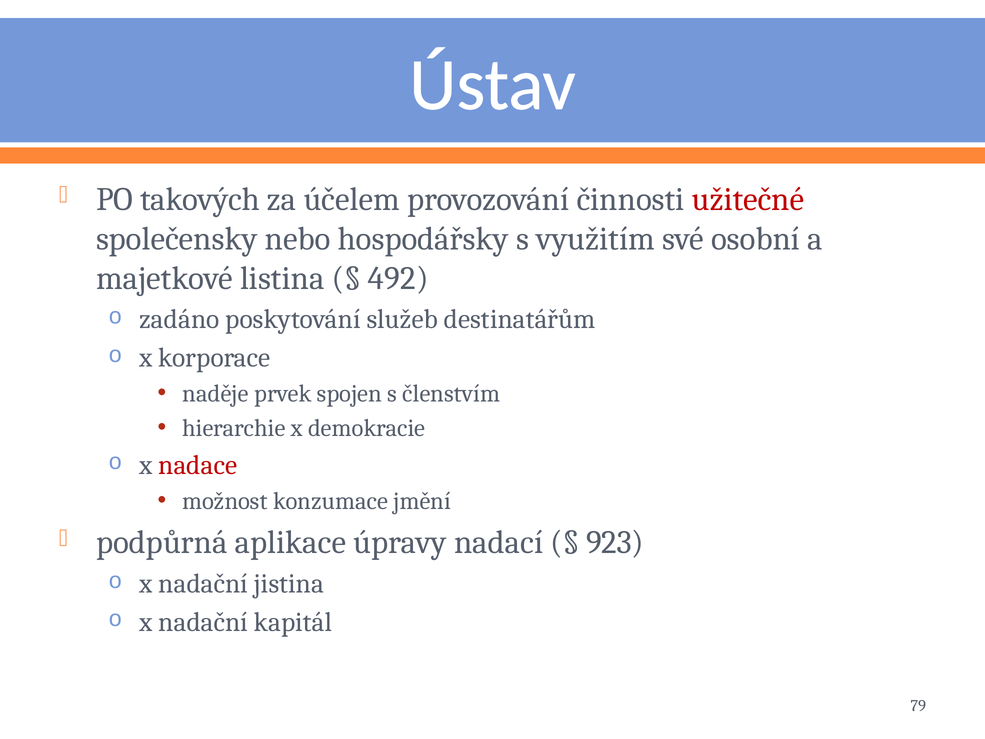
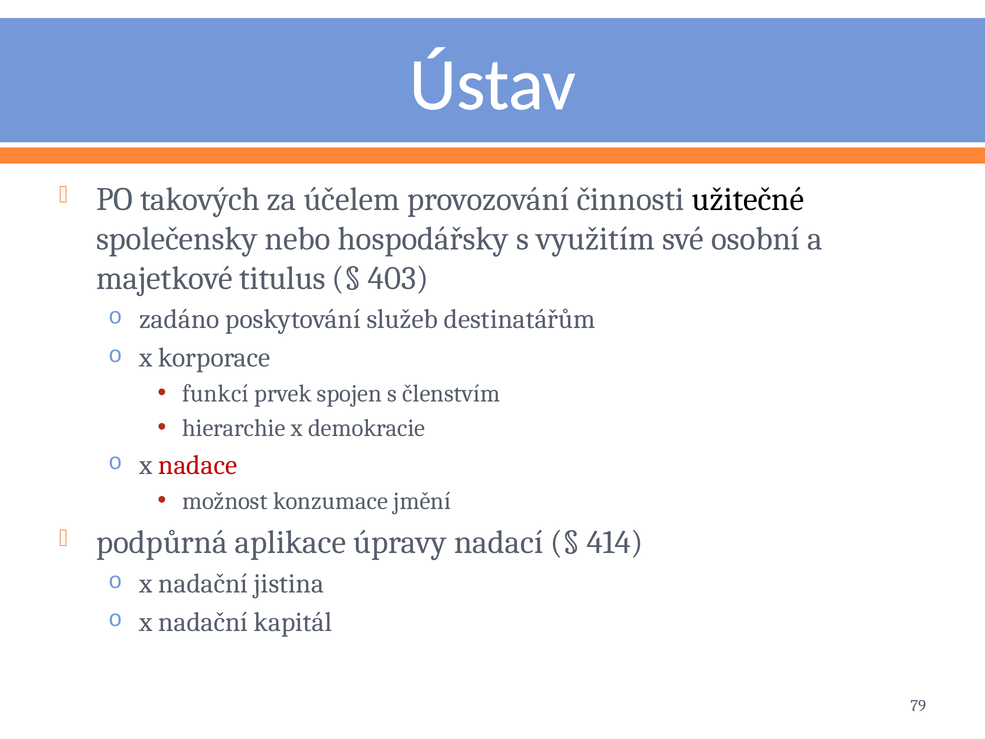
užitečné colour: red -> black
listina: listina -> titulus
492: 492 -> 403
naděje: naděje -> funkcí
923: 923 -> 414
